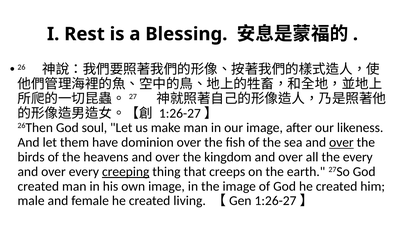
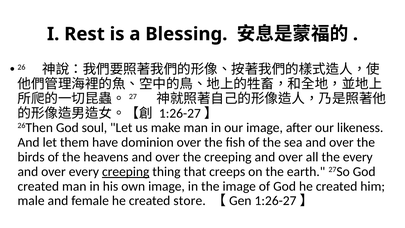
over at (341, 142) underline: present -> none
the kingdom: kingdom -> creeping
living: living -> store
